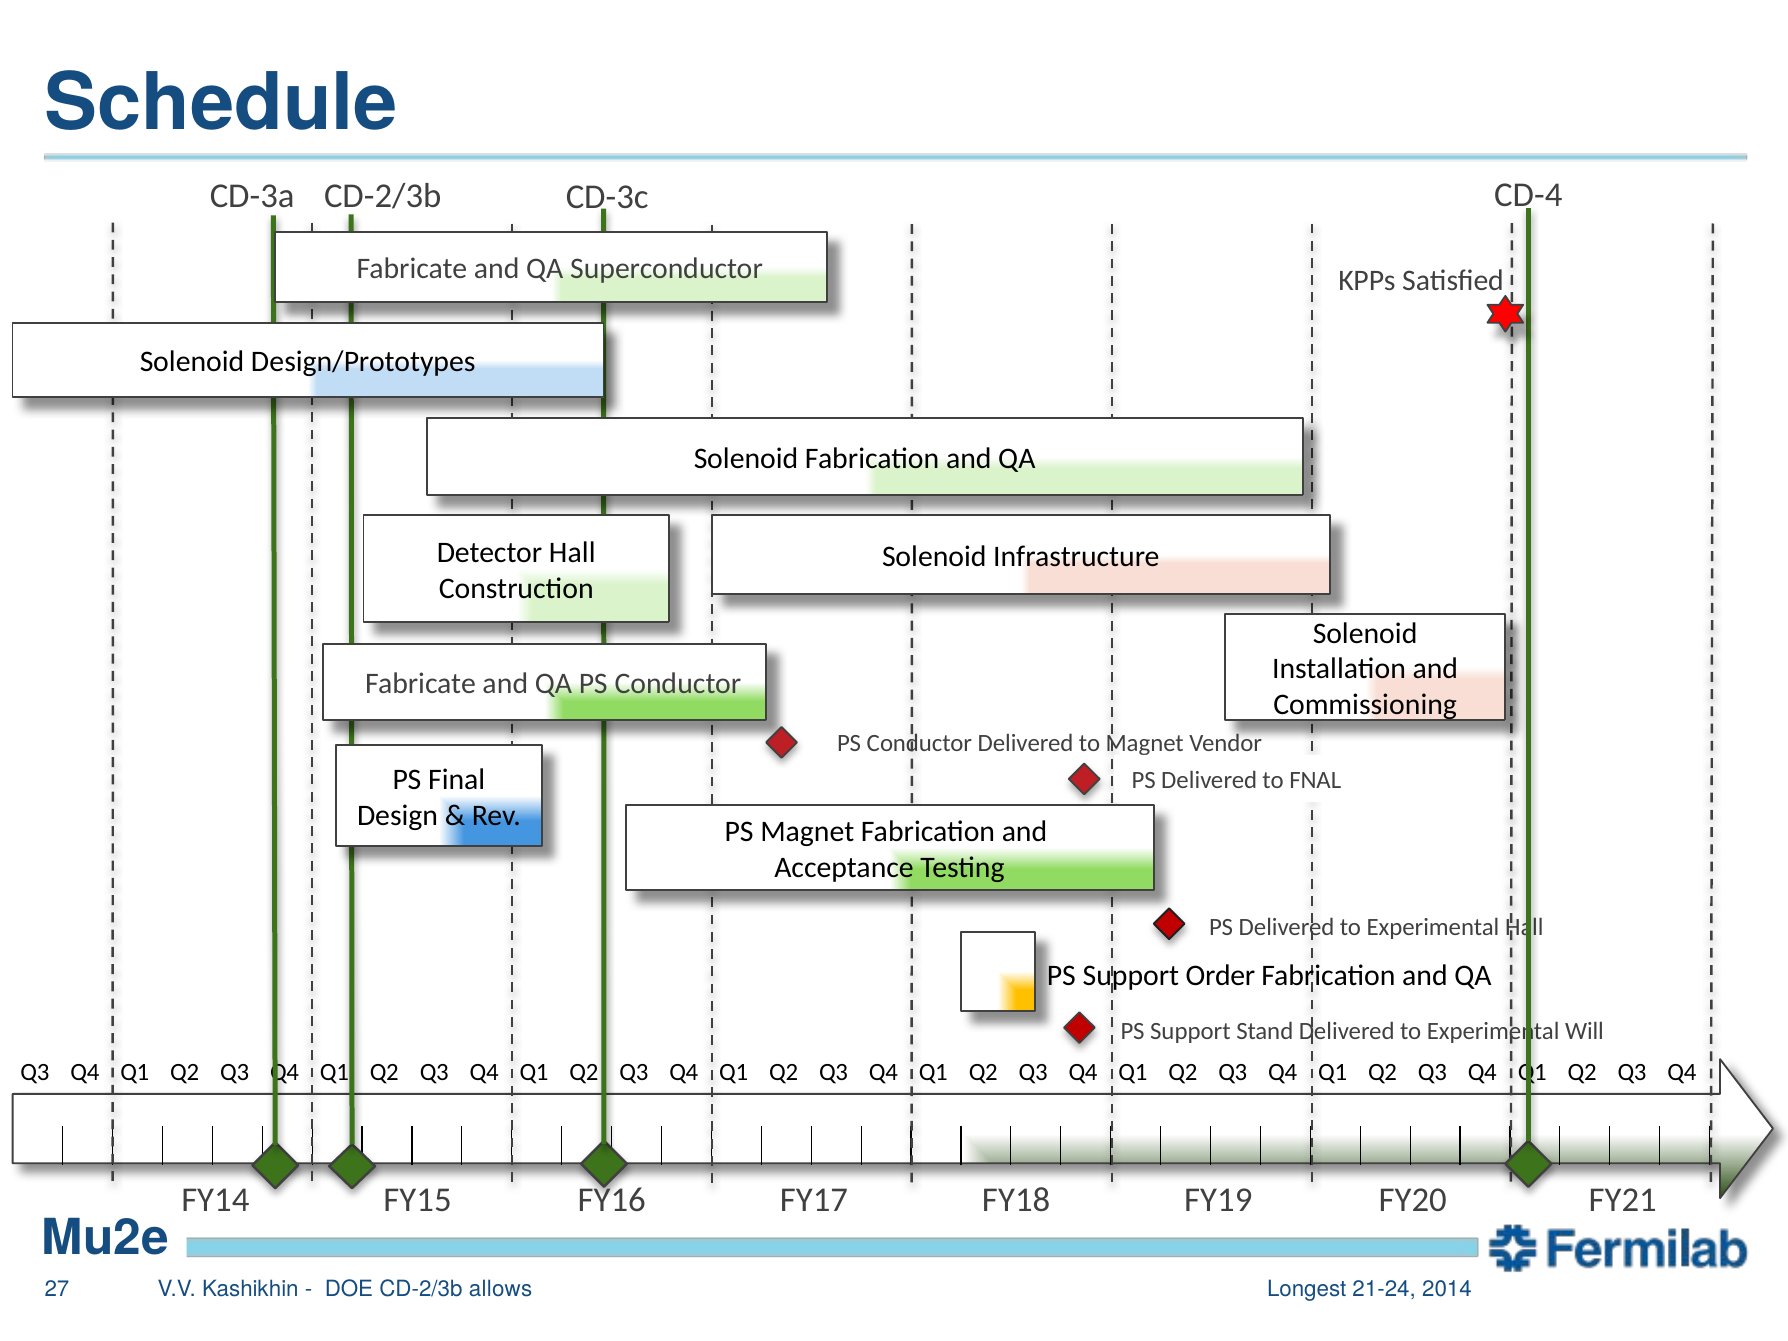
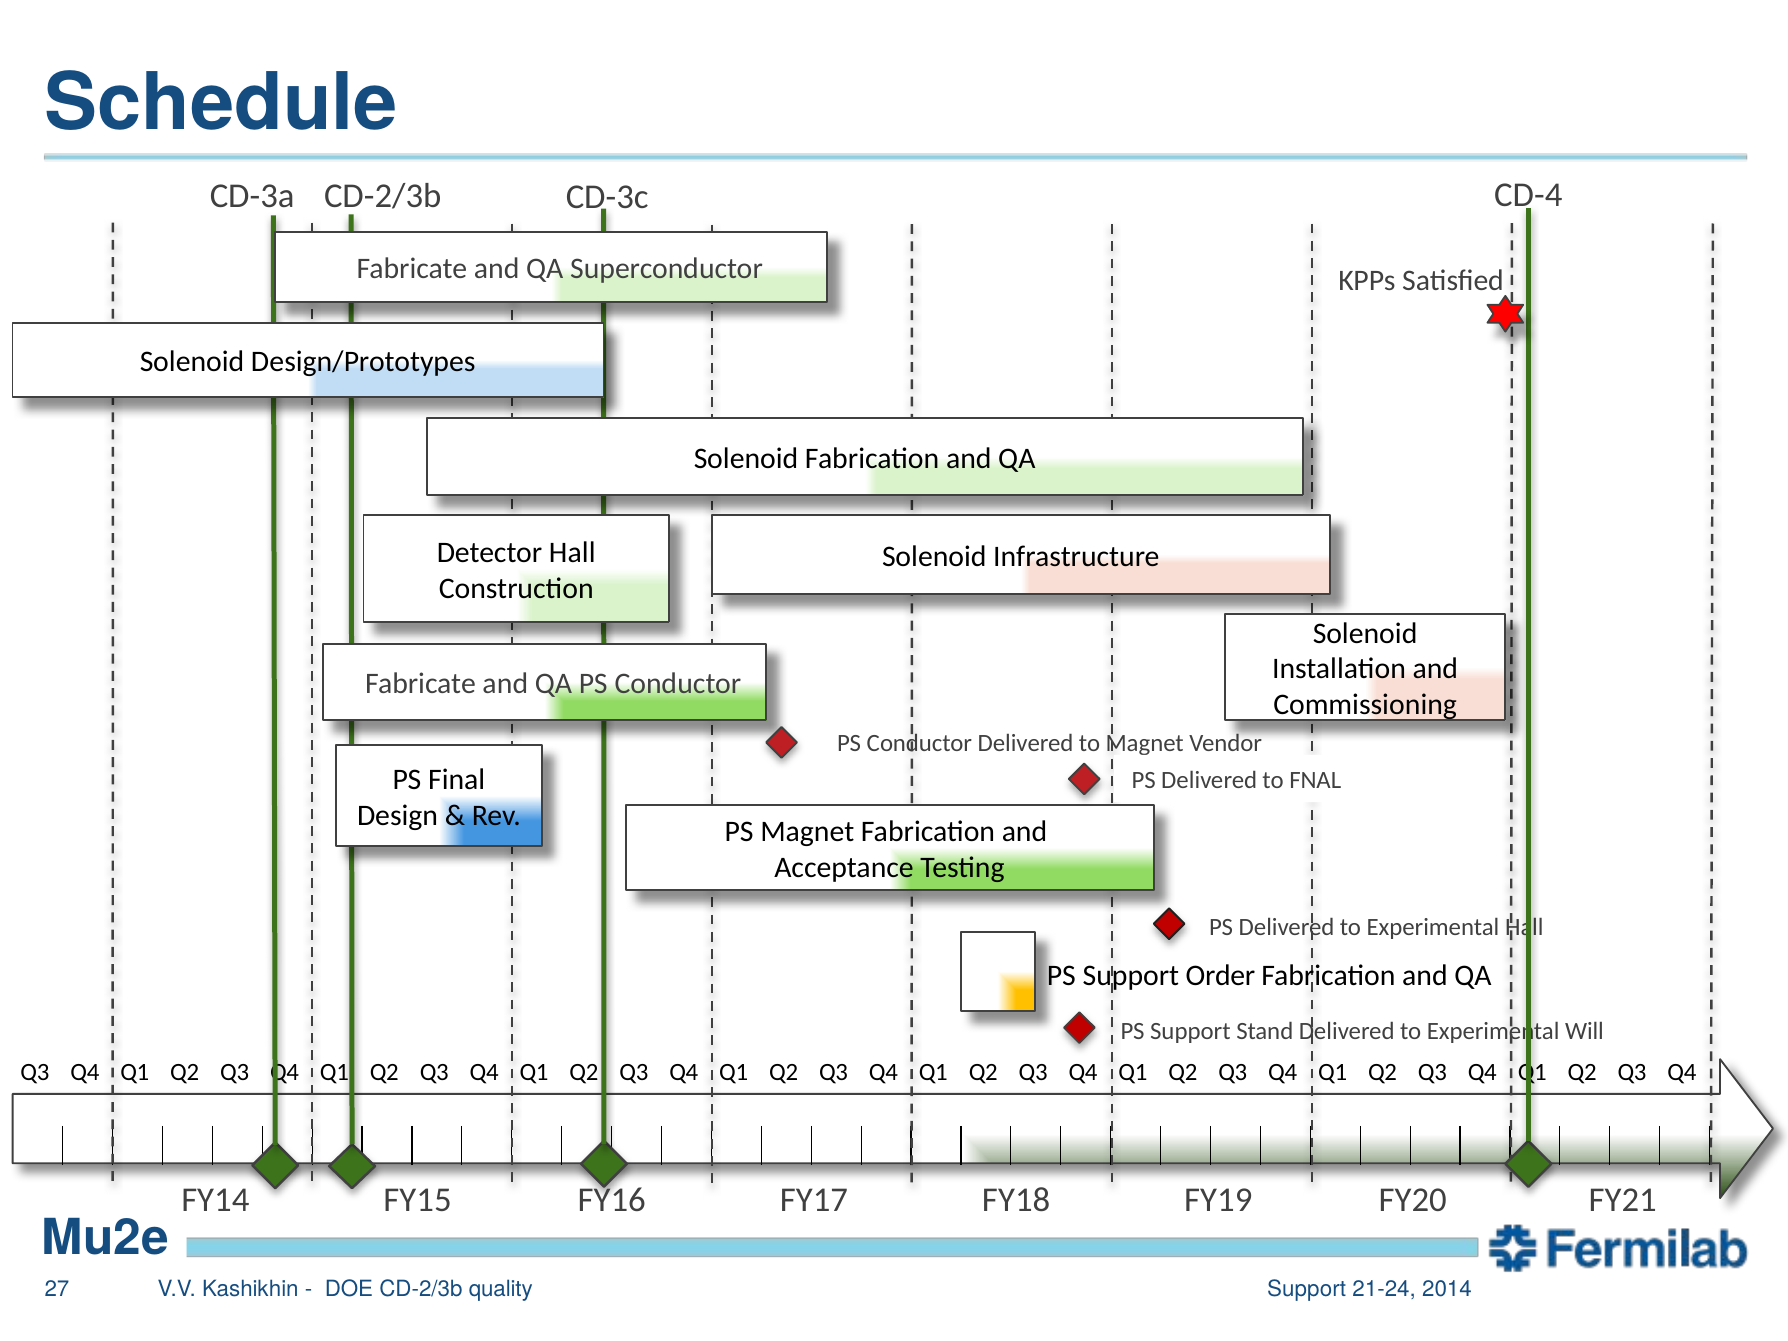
allows: allows -> quality
Longest at (1307, 1289): Longest -> Support
